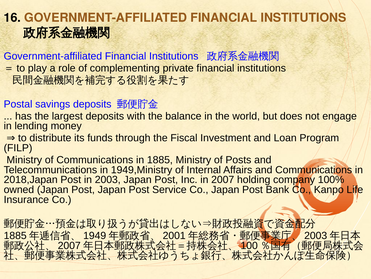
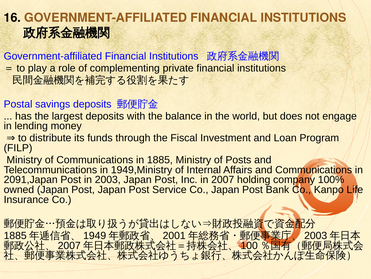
2018,Japan: 2018,Japan -> 2091,Japan
